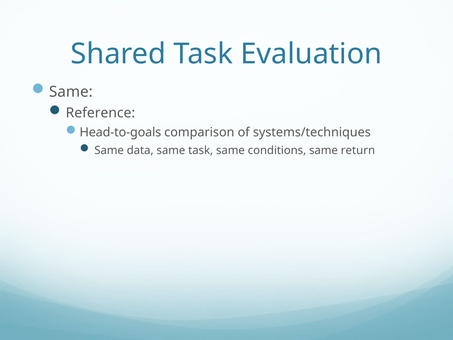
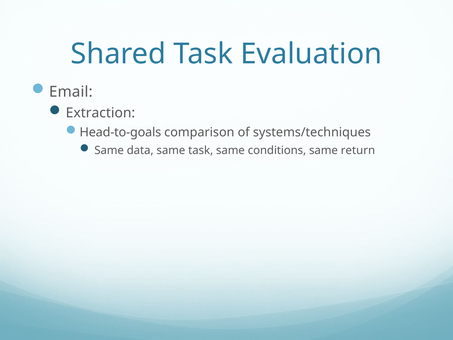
Same at (71, 92): Same -> Email
Reference: Reference -> Extraction
